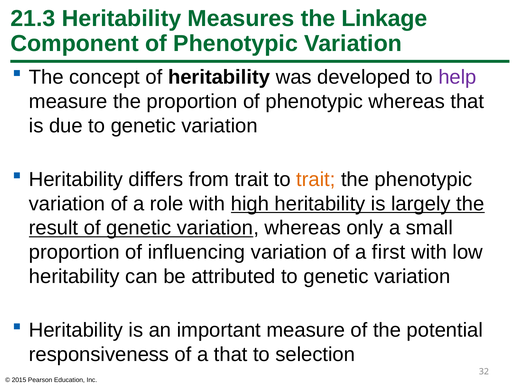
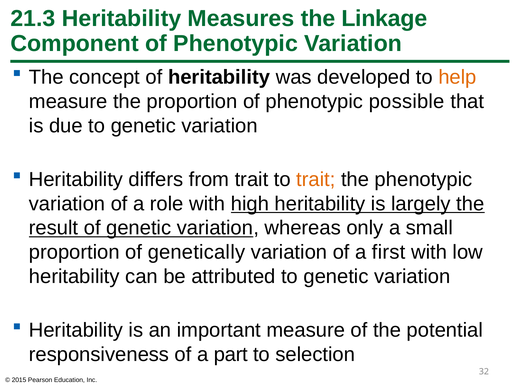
help colour: purple -> orange
phenotypic whereas: whereas -> possible
influencing: influencing -> genetically
a that: that -> part
